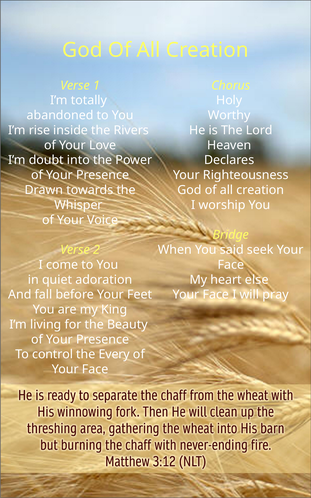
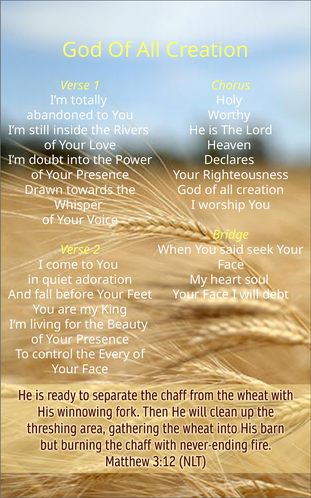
rise: rise -> still
else: else -> soul
pray: pray -> debt
